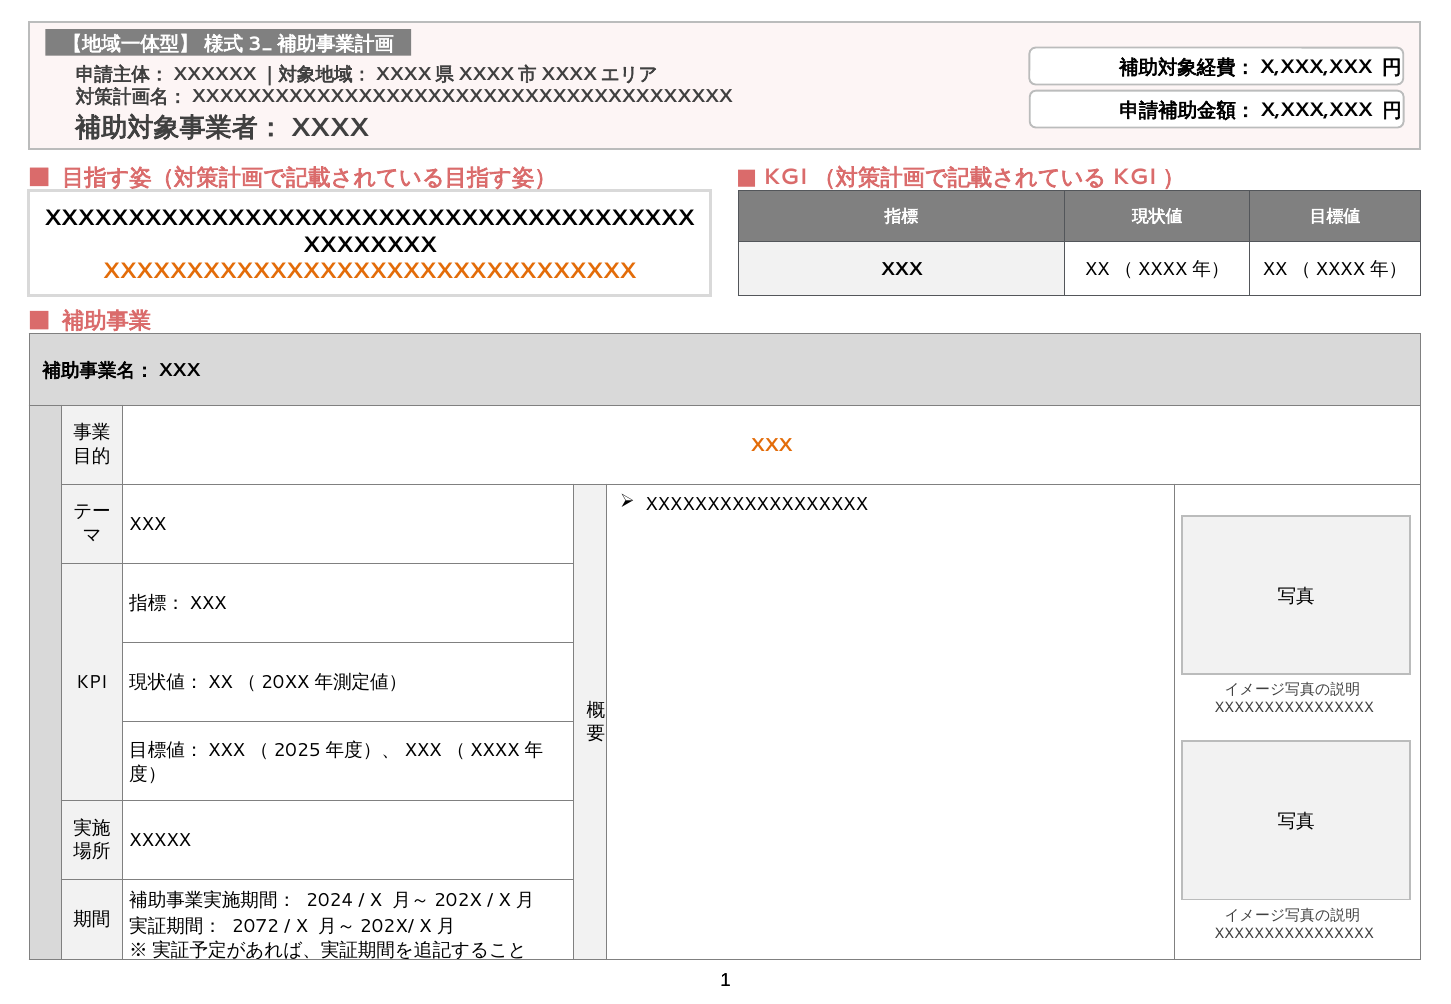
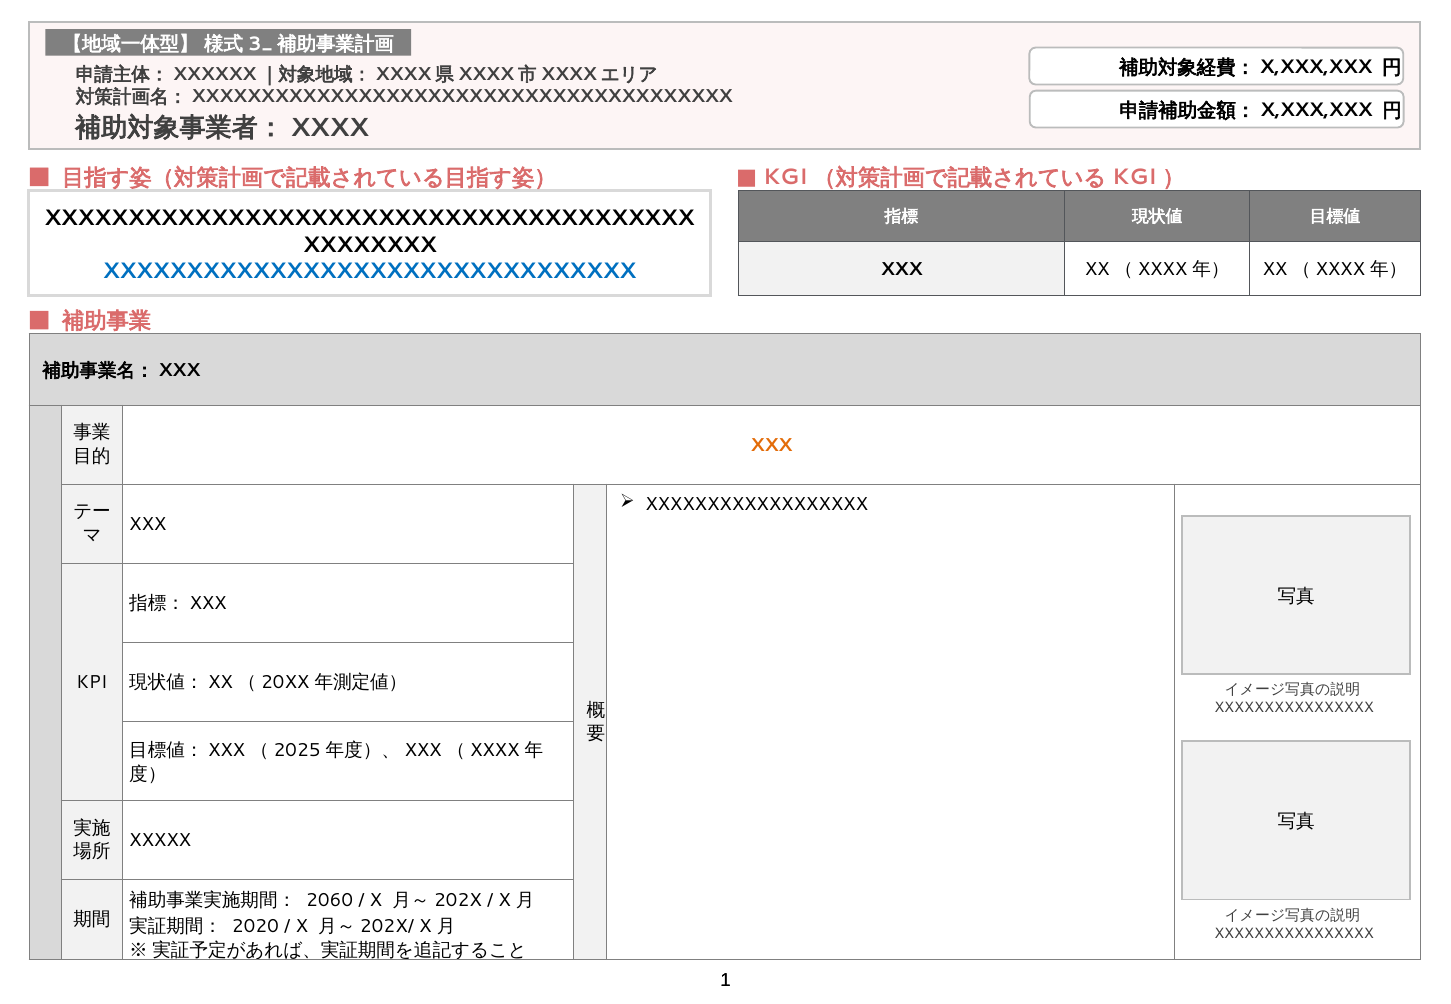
XXXXXXXXXXXXXXXXXXXXXXXXXXXXXXXX colour: orange -> blue
2024: 2024 -> 2060
2072: 2072 -> 2020
